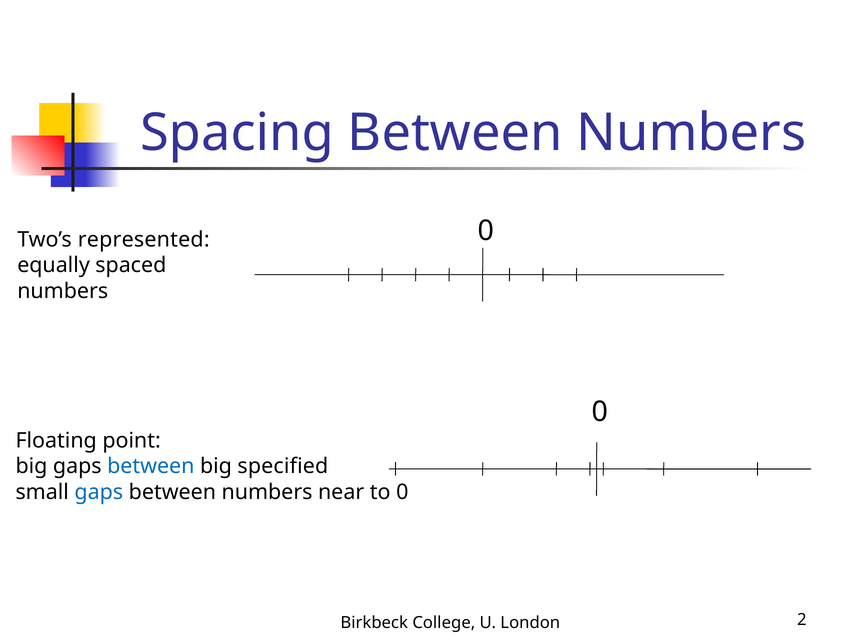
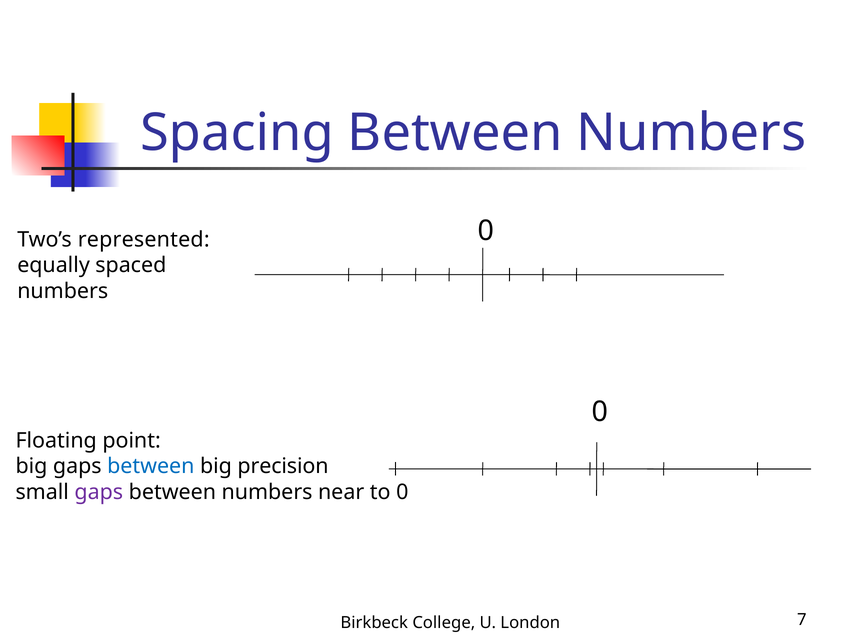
specified: specified -> precision
gaps at (99, 492) colour: blue -> purple
2: 2 -> 7
